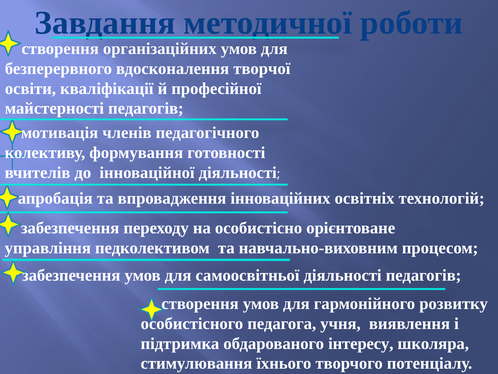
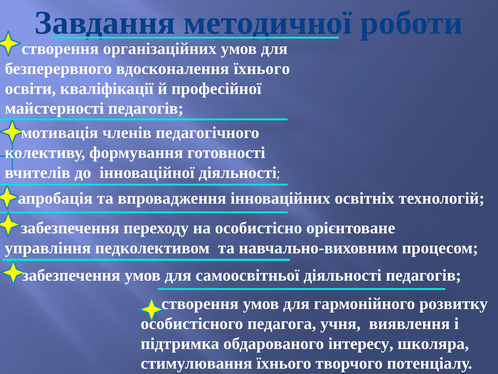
вдосконалення творчої: творчої -> їхнього
